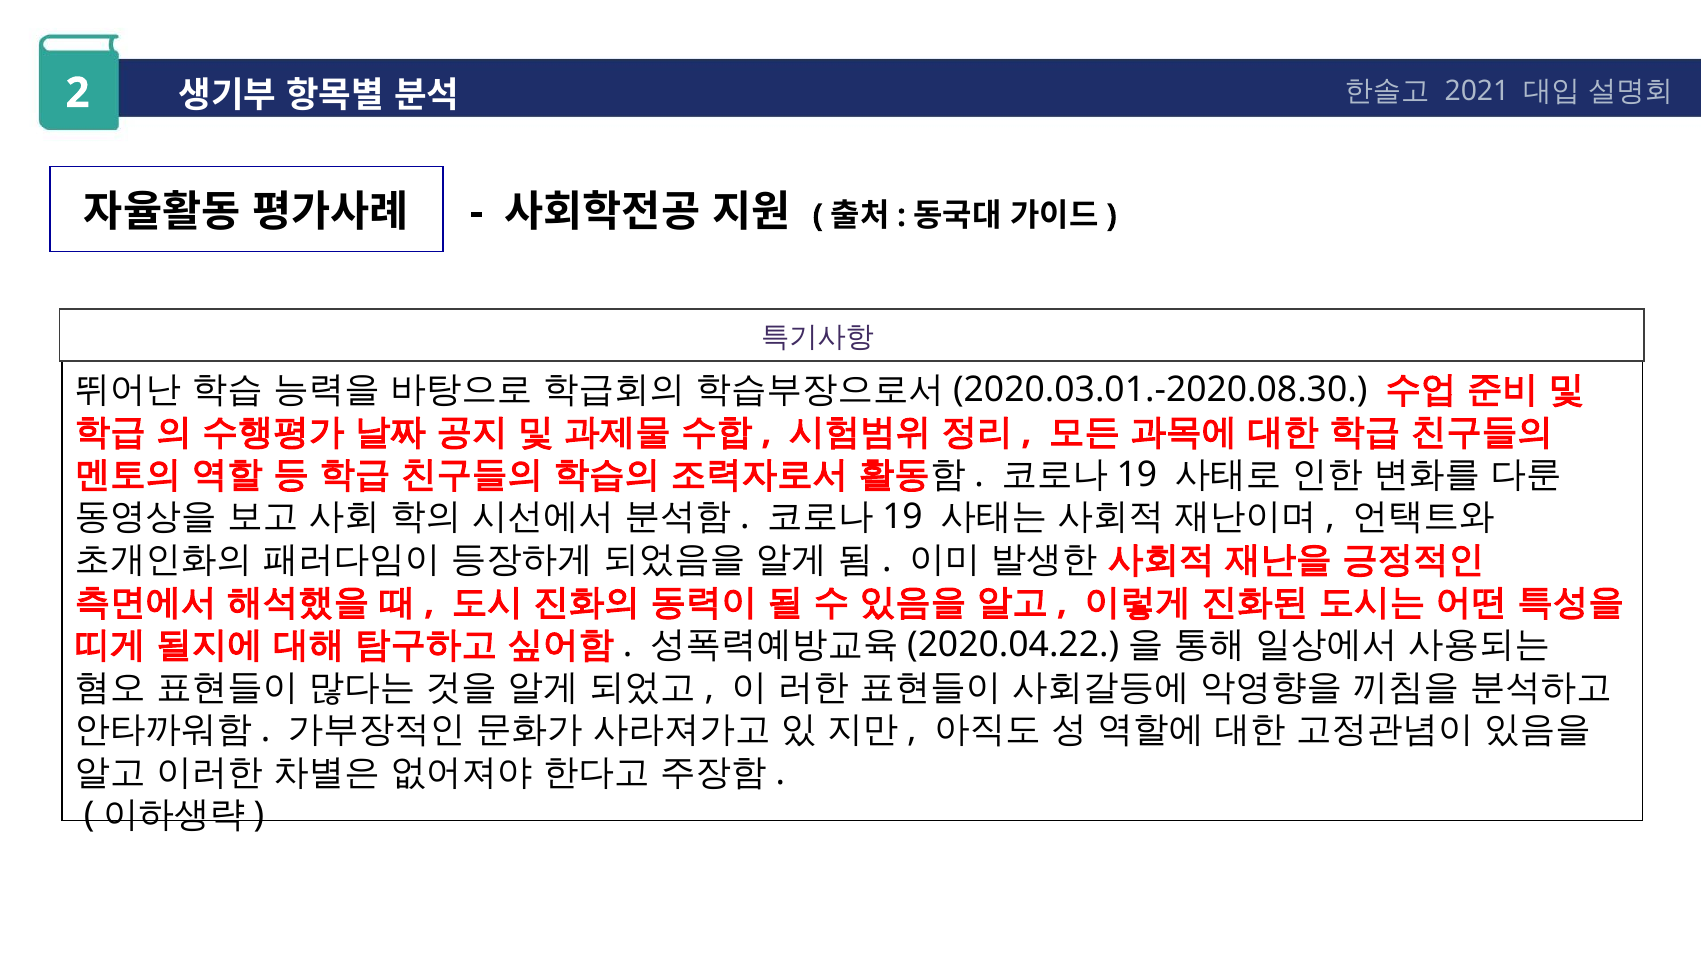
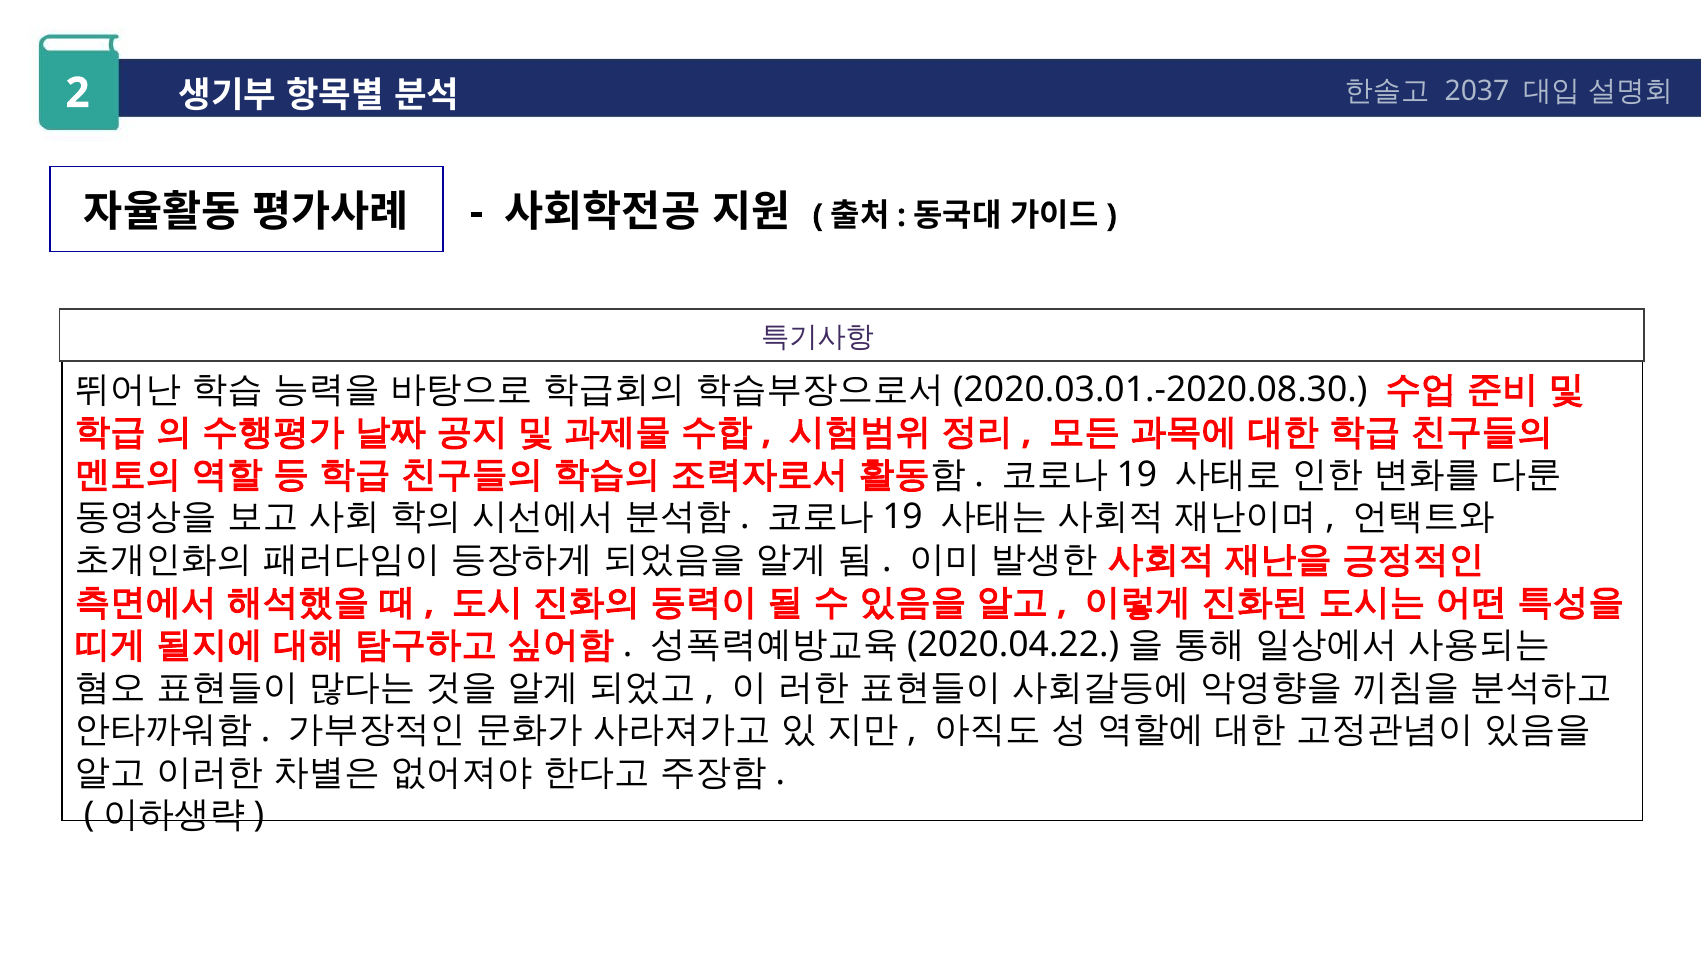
2021: 2021 -> 2037
